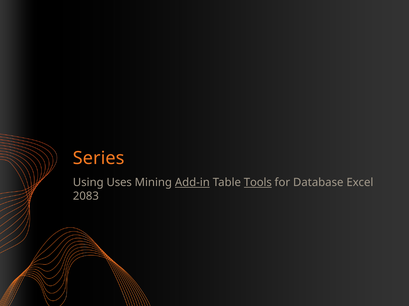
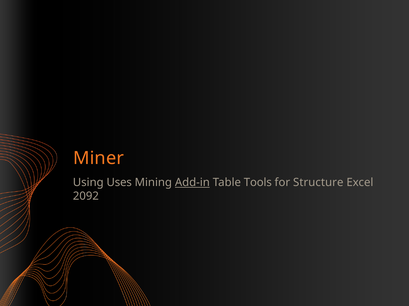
Series: Series -> Miner
Tools underline: present -> none
Database: Database -> Structure
2083: 2083 -> 2092
